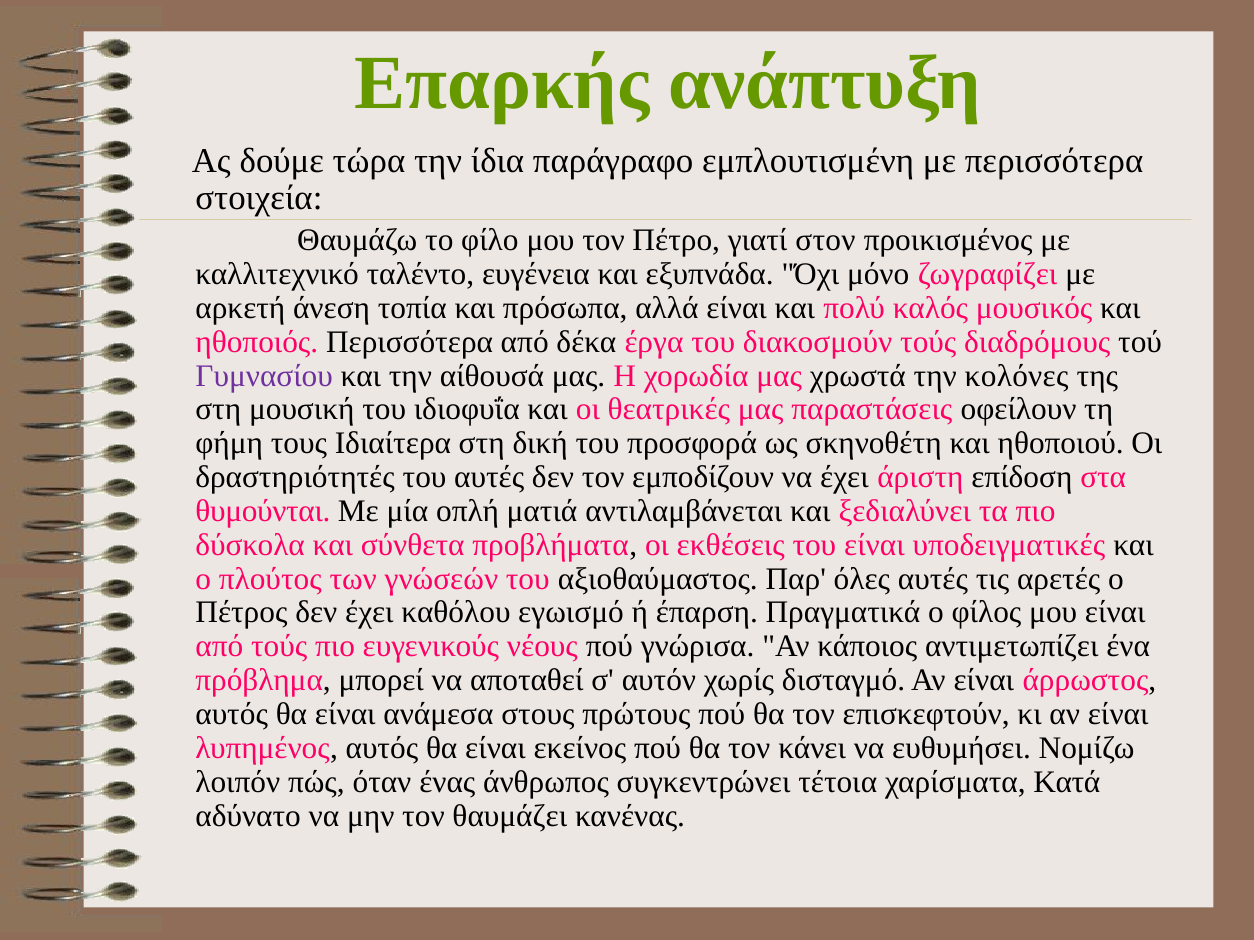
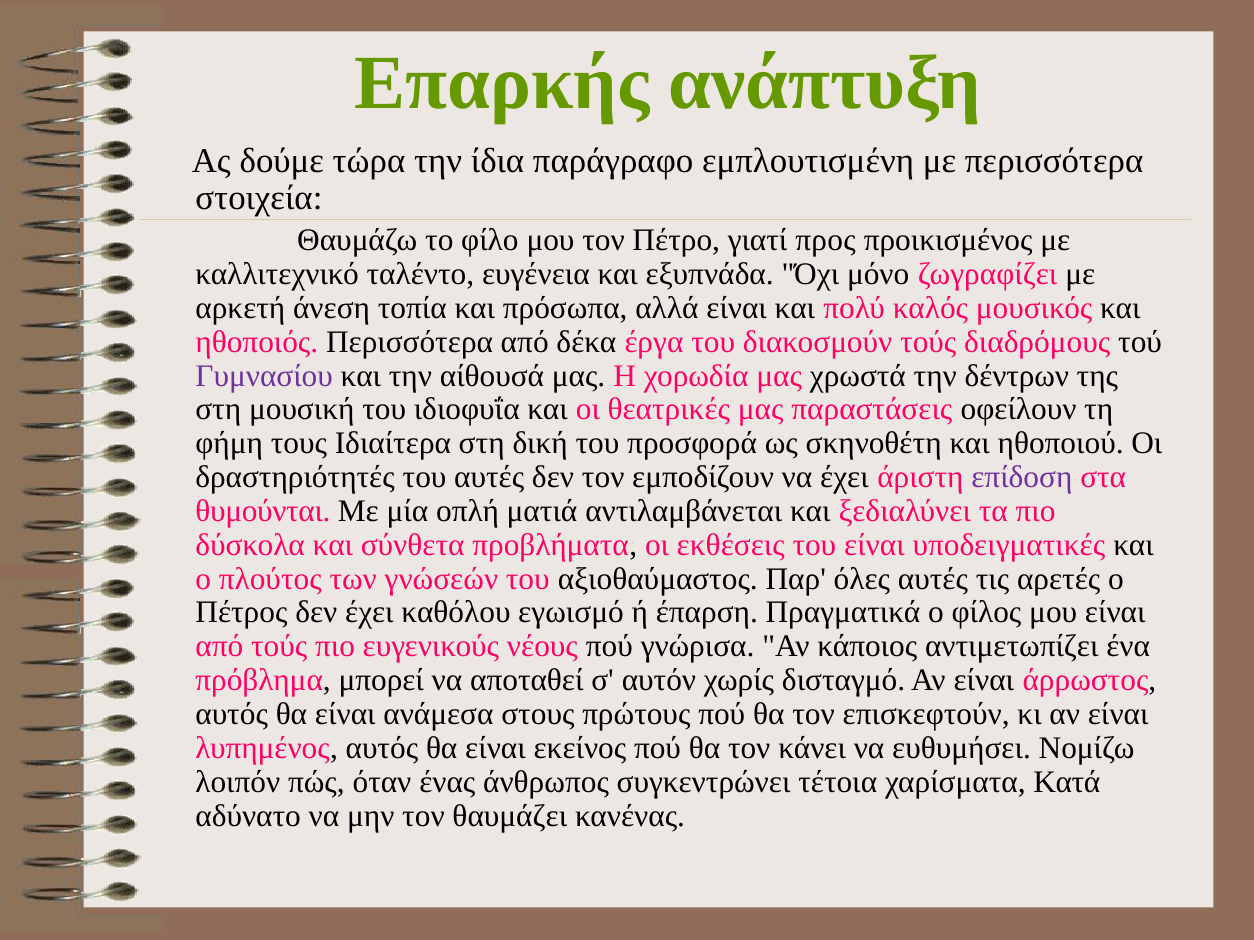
στον: στον -> προς
κολόνες: κολόνες -> δέντρων
επίδοση colour: black -> purple
